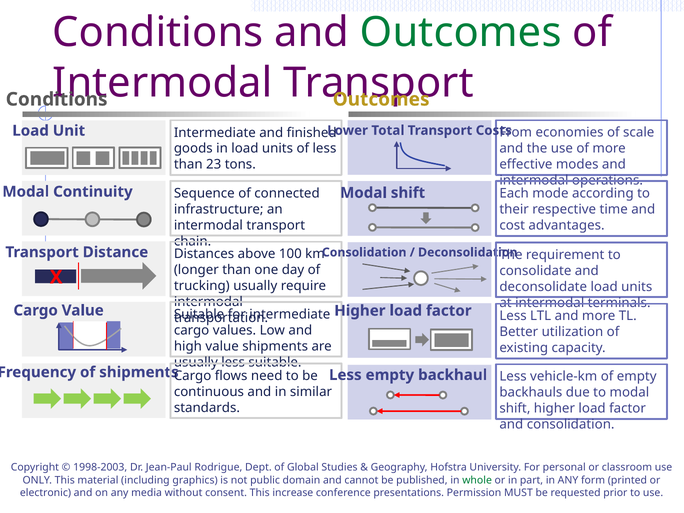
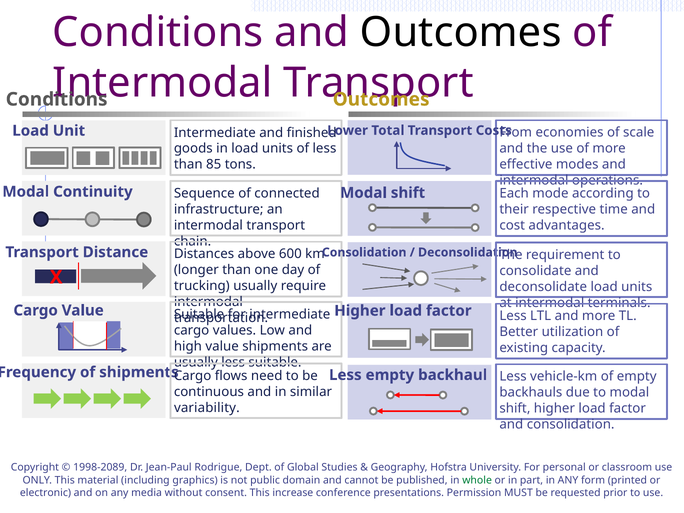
Outcomes at (461, 33) colour: green -> black
23: 23 -> 85
100: 100 -> 600
standards: standards -> variability
1998-2003: 1998-2003 -> 1998-2089
